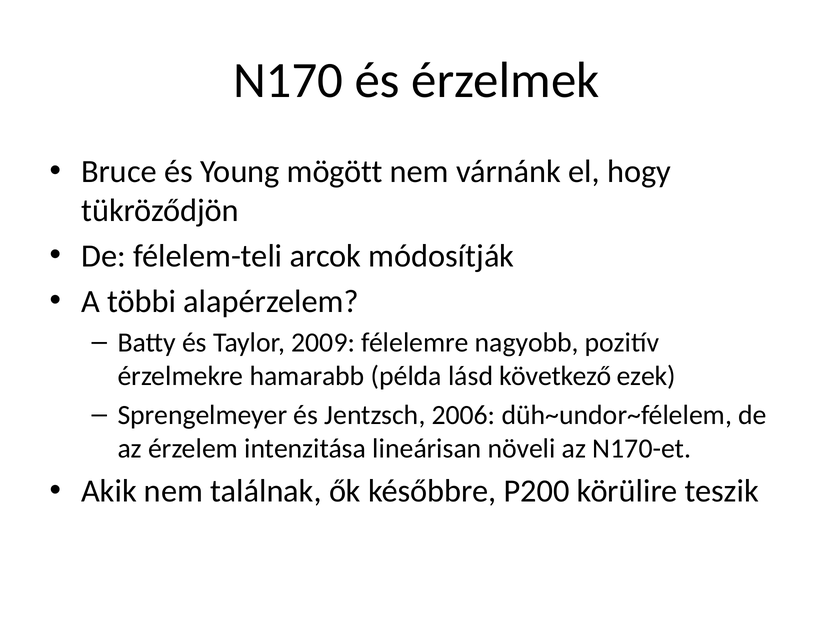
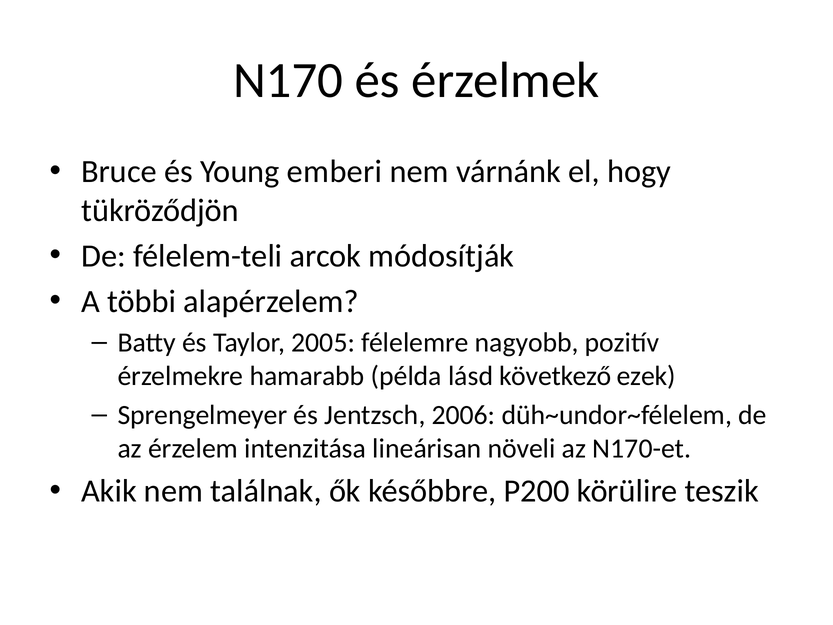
mögött: mögött -> emberi
2009: 2009 -> 2005
